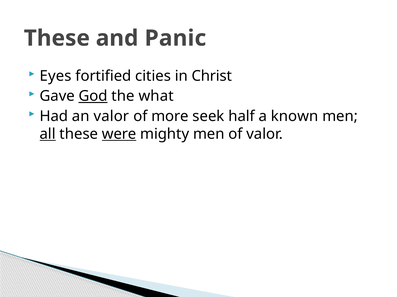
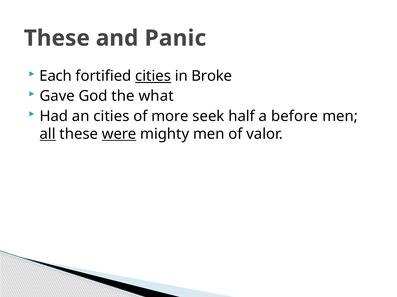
Eyes: Eyes -> Each
cities at (153, 76) underline: none -> present
Christ: Christ -> Broke
God underline: present -> none
an valor: valor -> cities
known: known -> before
